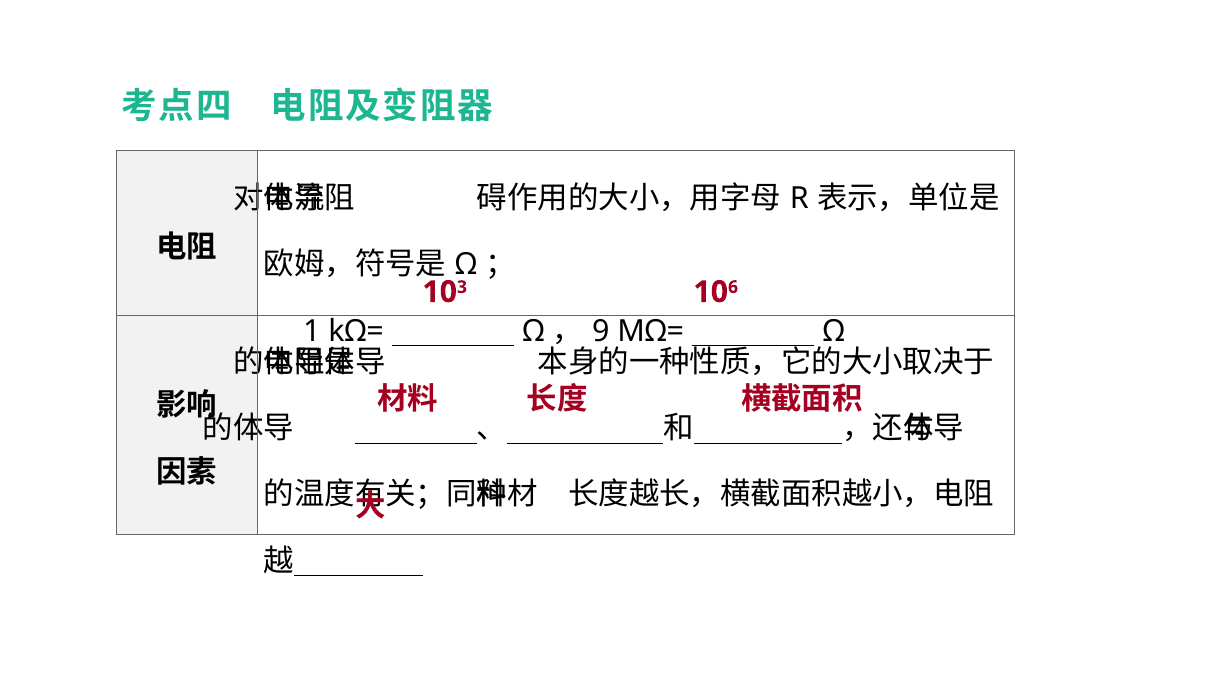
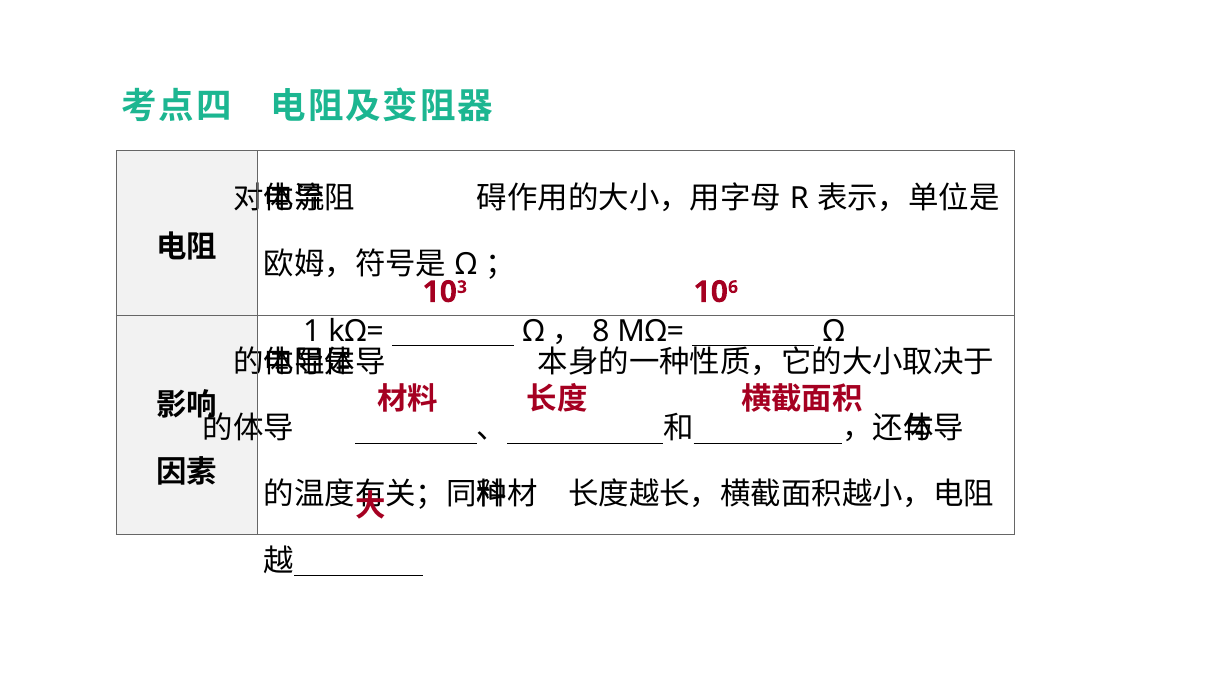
9: 9 -> 8
